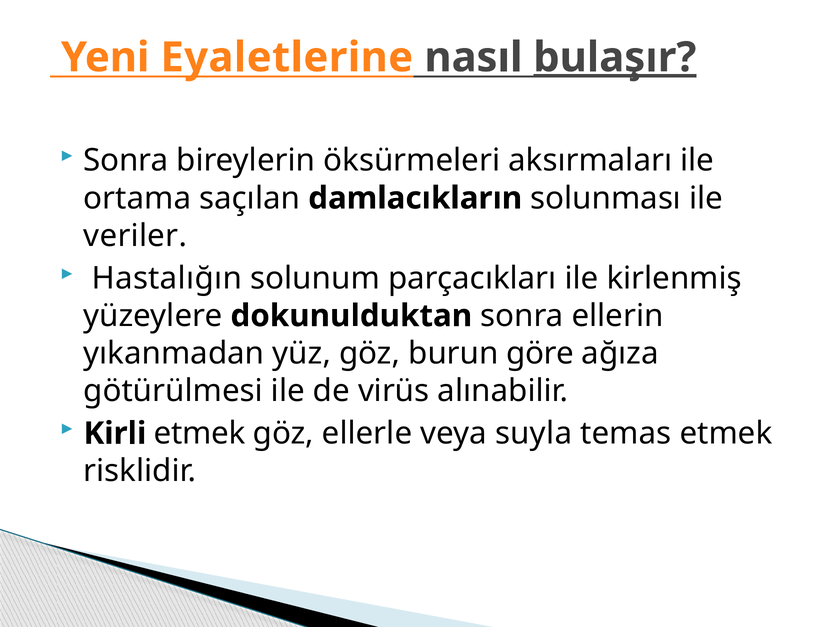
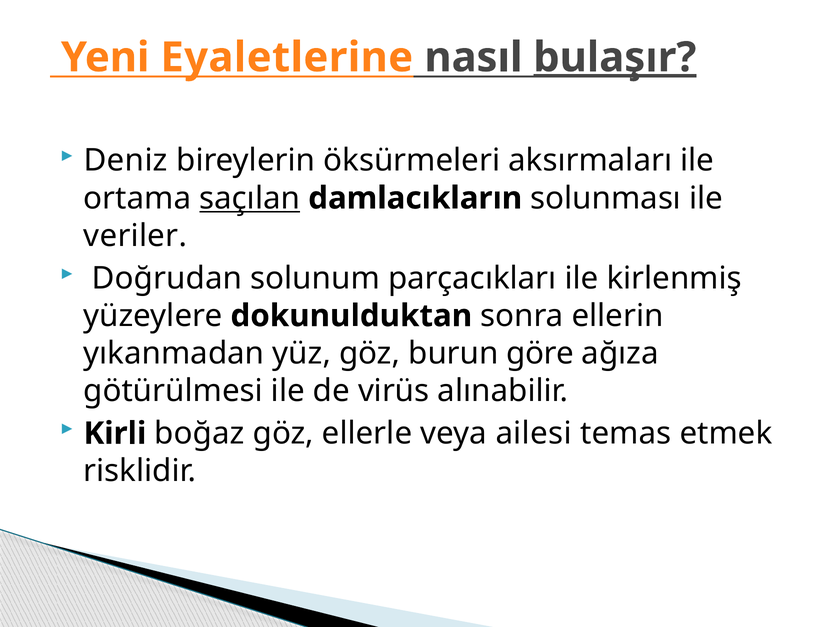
Sonra at (126, 161): Sonra -> Deniz
saçılan underline: none -> present
Hastalığın: Hastalığın -> Doğrudan
Kirli etmek: etmek -> boğaz
suyla: suyla -> ailesi
